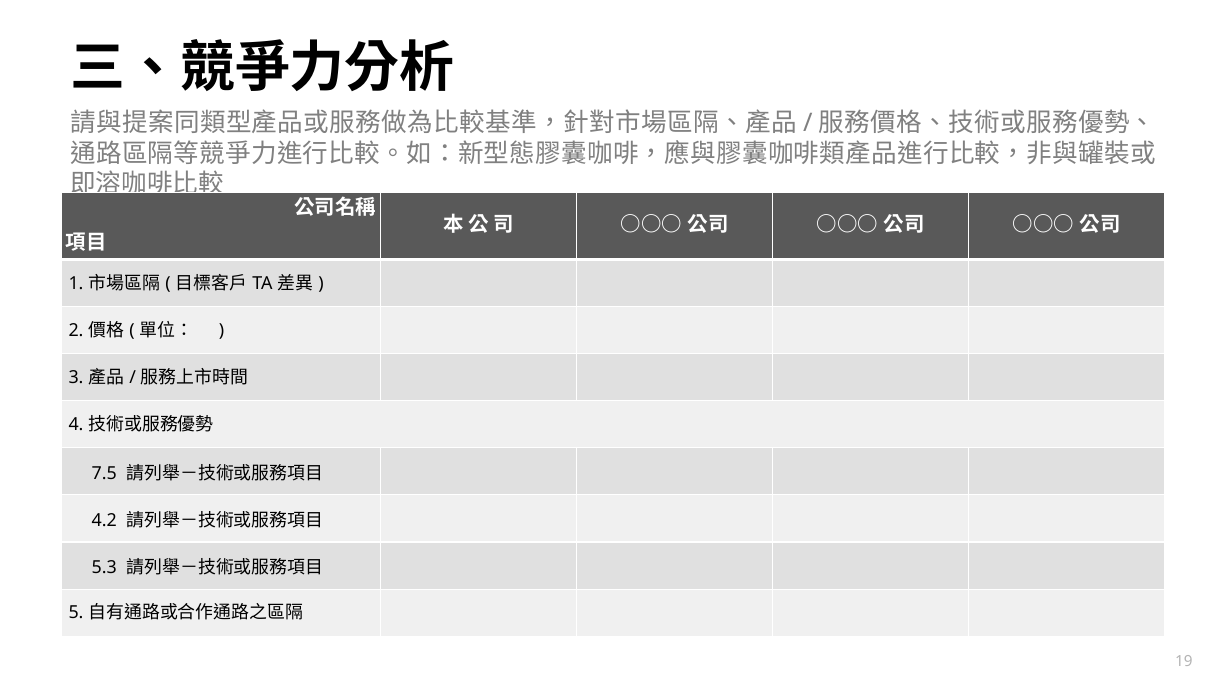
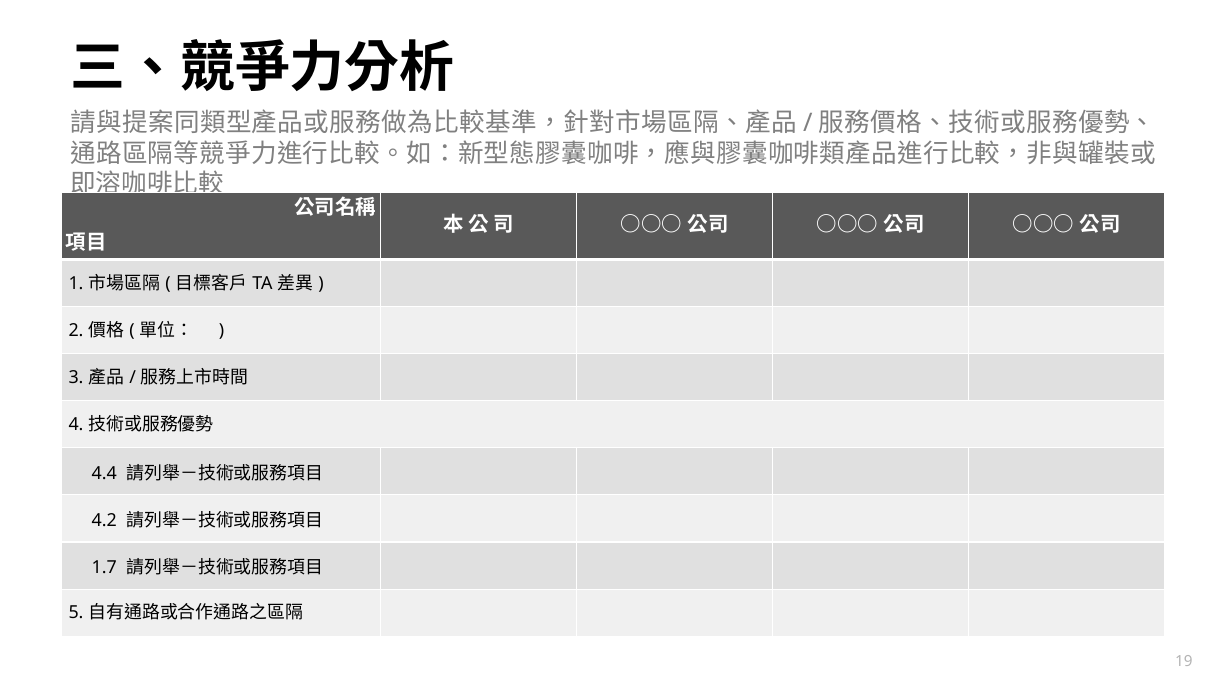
7.5: 7.5 -> 4.4
5.3: 5.3 -> 1.7
